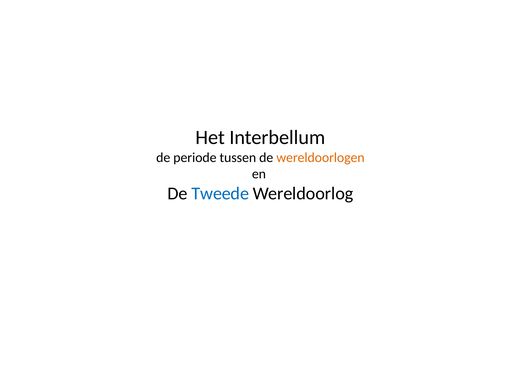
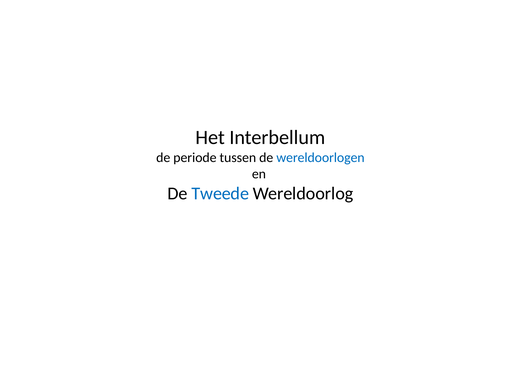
wereldoorlogen colour: orange -> blue
